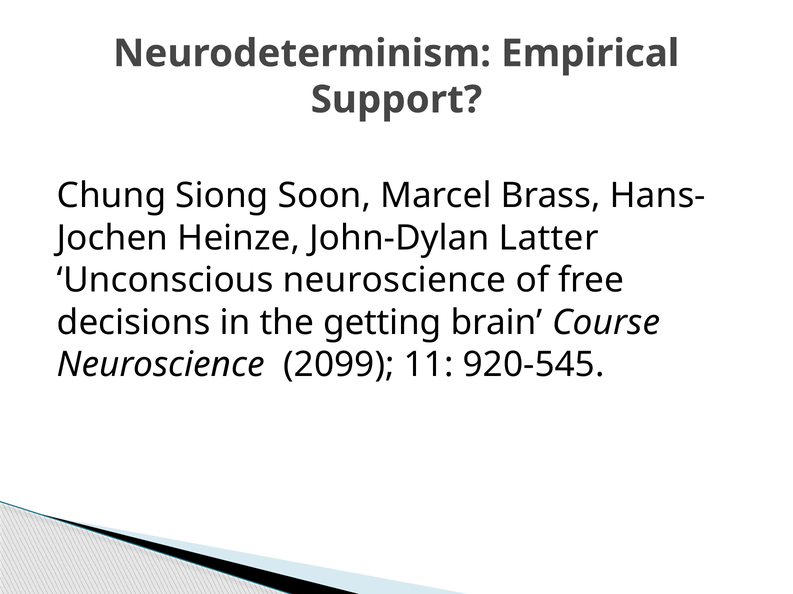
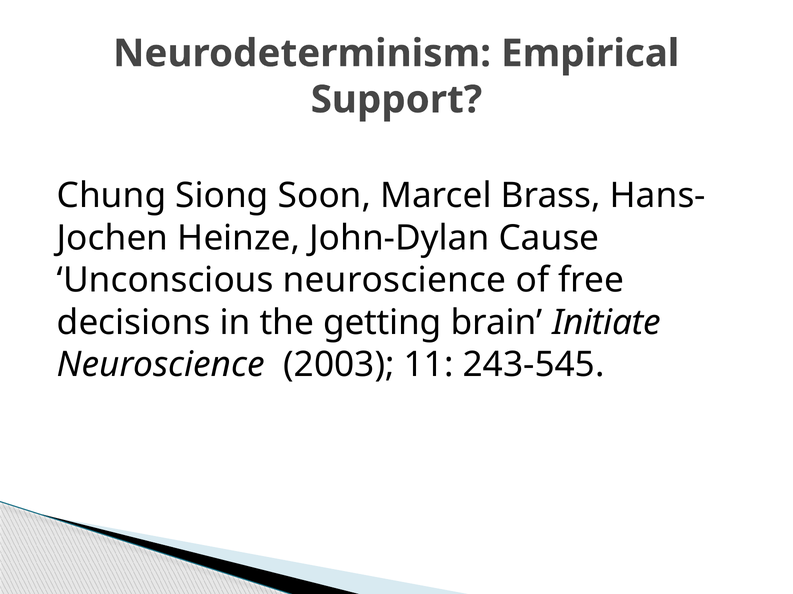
Latter: Latter -> Cause
Course: Course -> Initiate
2099: 2099 -> 2003
920-545: 920-545 -> 243-545
